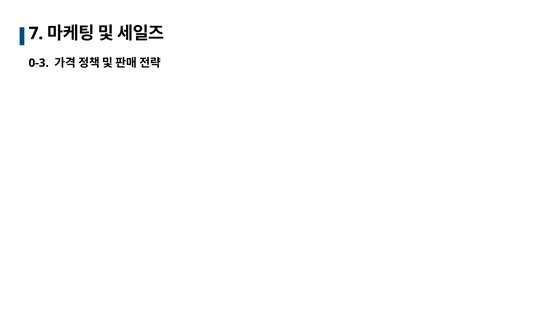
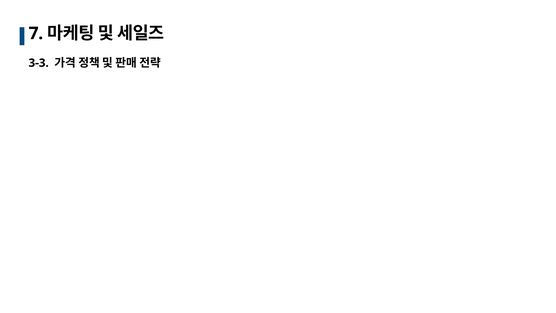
0-3: 0-3 -> 3-3
